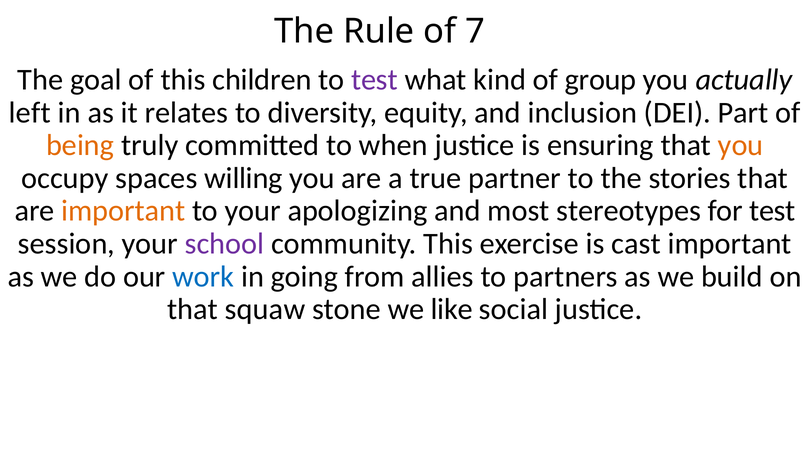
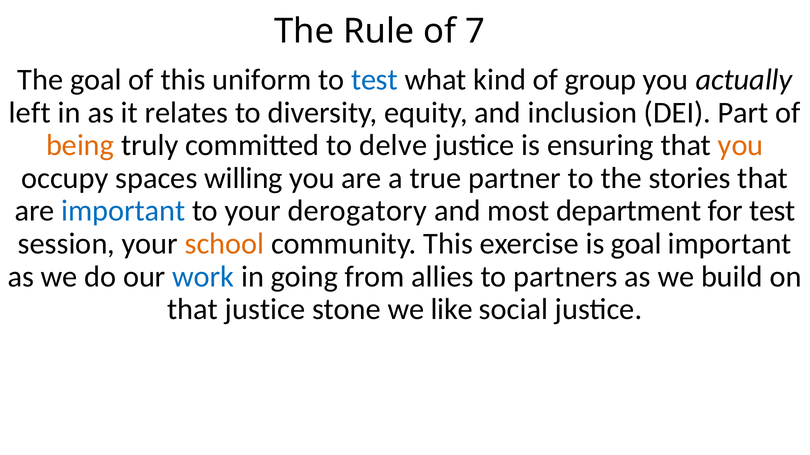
children: children -> uniform
test at (374, 80) colour: purple -> blue
when: when -> delve
important at (123, 211) colour: orange -> blue
apologizing: apologizing -> derogatory
stereotypes: stereotypes -> department
school colour: purple -> orange
is cast: cast -> goal
that squaw: squaw -> justice
